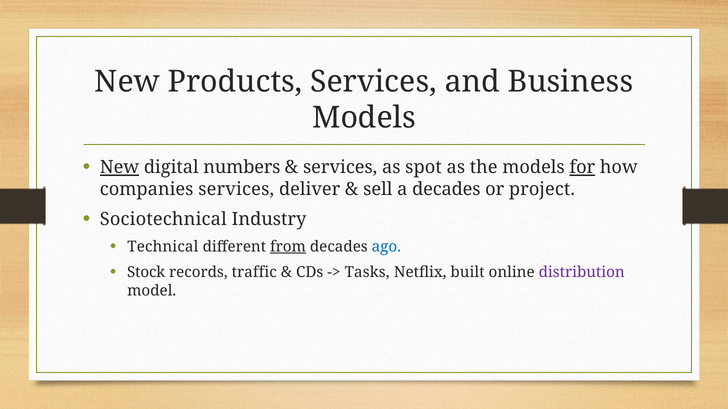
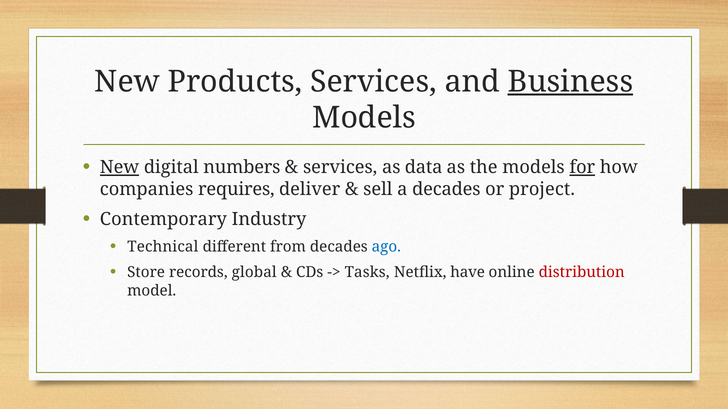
Business underline: none -> present
spot: spot -> data
companies services: services -> requires
Sociotechnical: Sociotechnical -> Contemporary
from underline: present -> none
Stock: Stock -> Store
traffic: traffic -> global
built: built -> have
distribution colour: purple -> red
